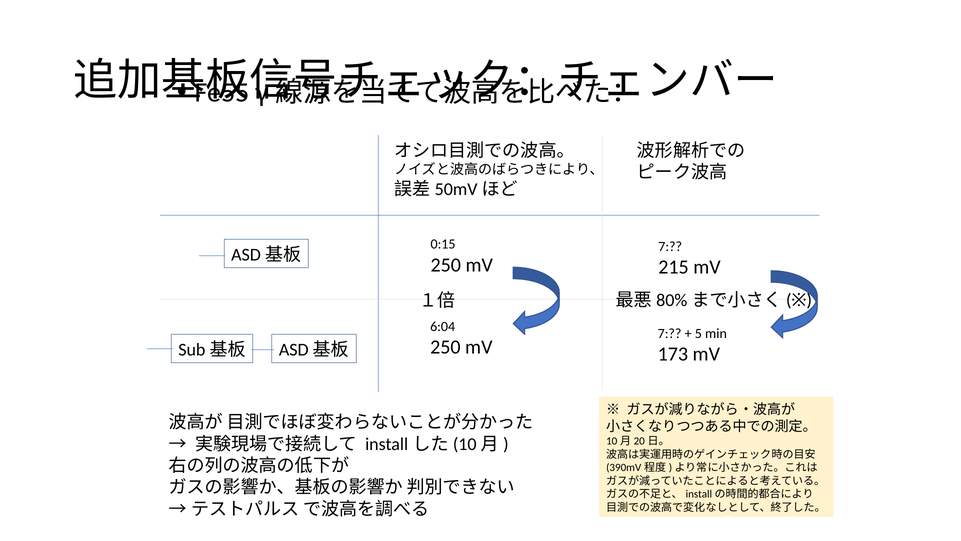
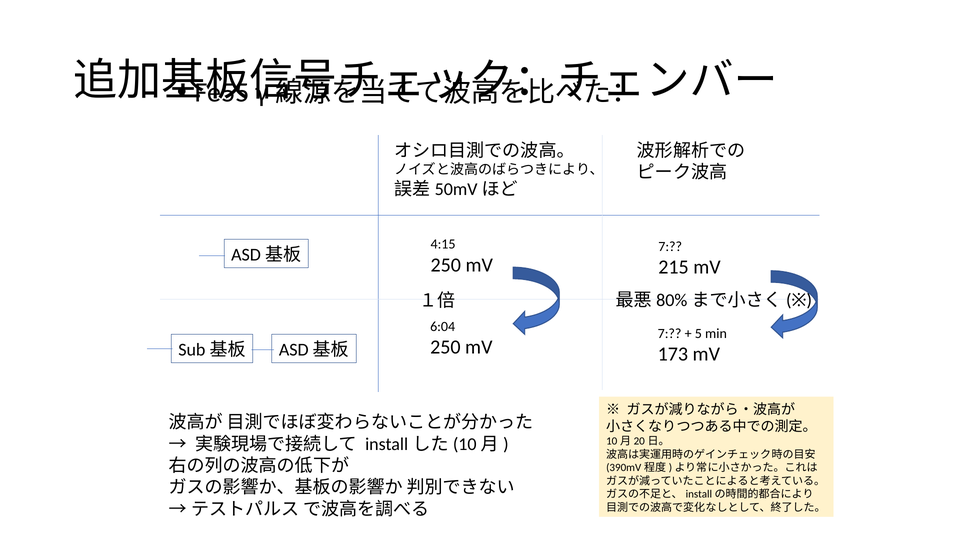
0:15: 0:15 -> 4:15
